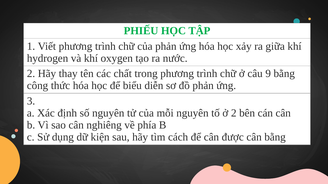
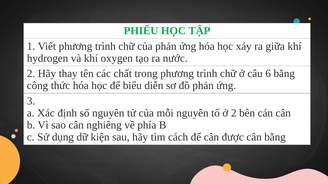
9: 9 -> 6
